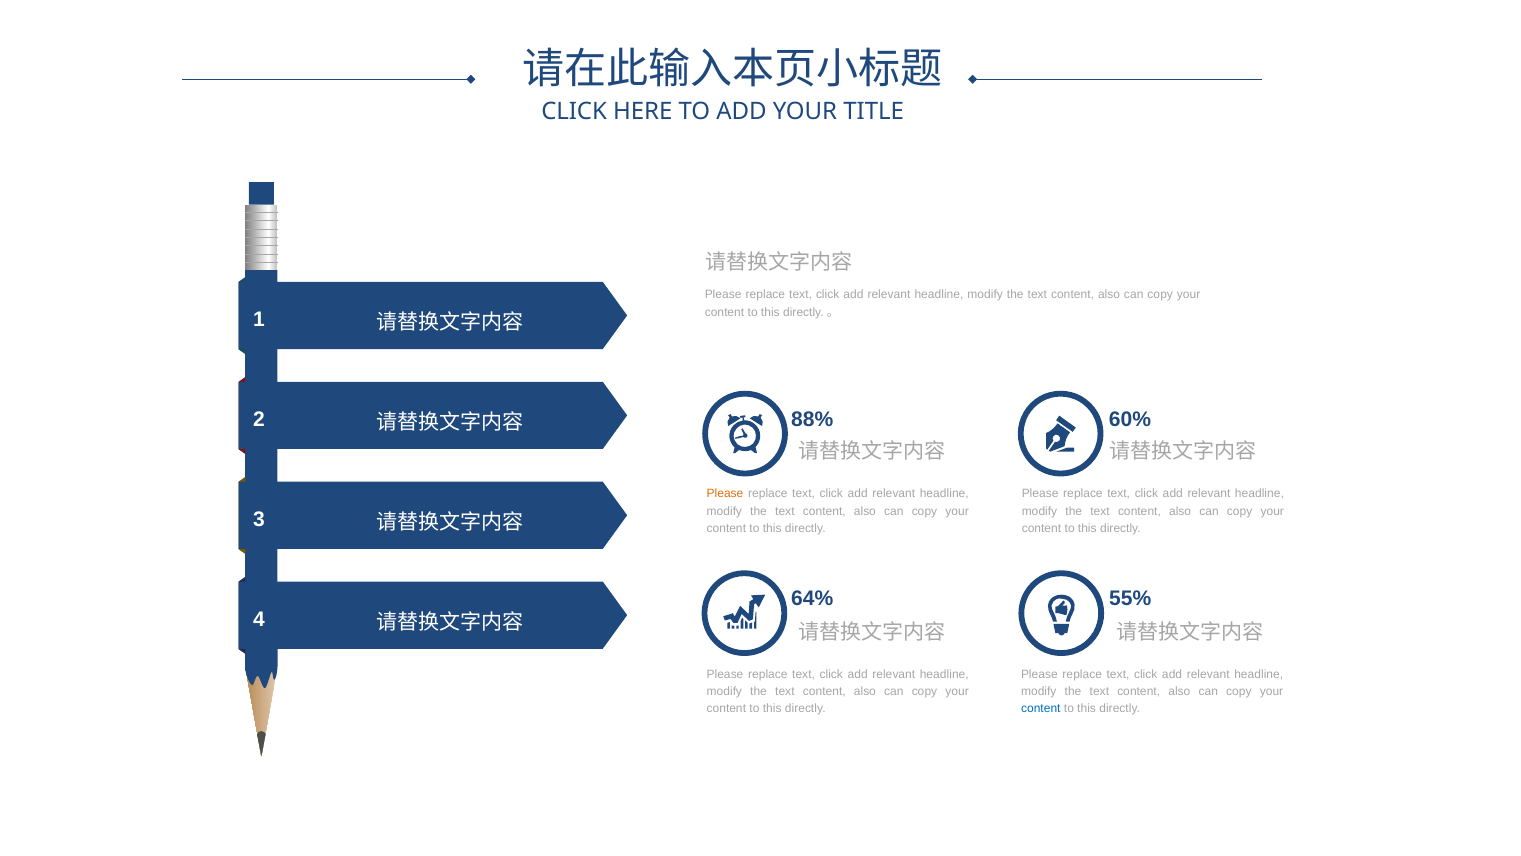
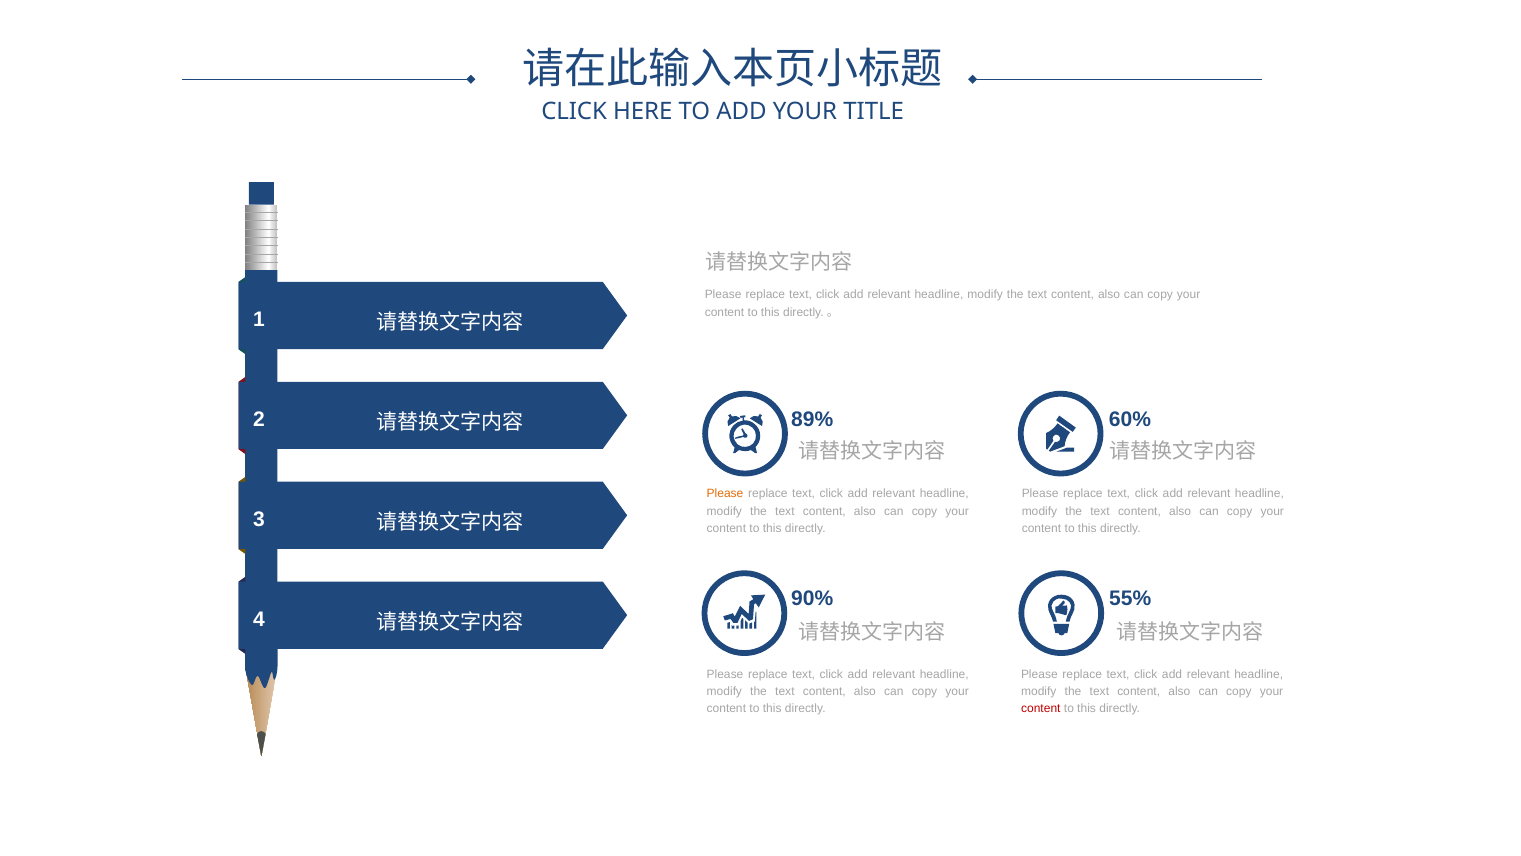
88%: 88% -> 89%
64%: 64% -> 90%
content at (1041, 708) colour: blue -> red
